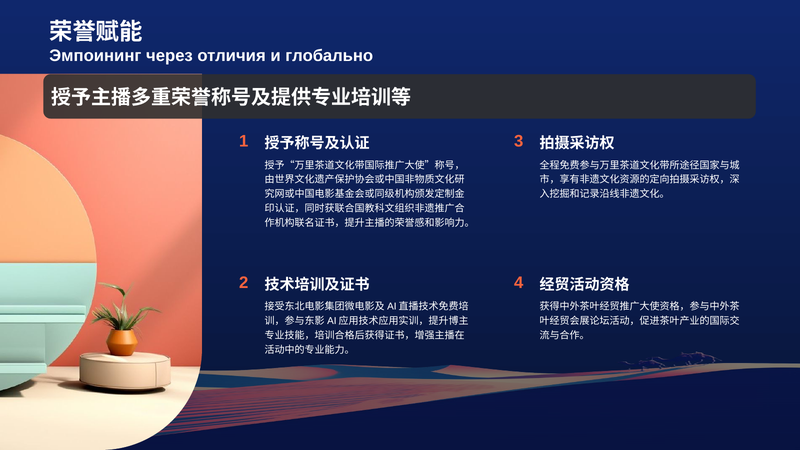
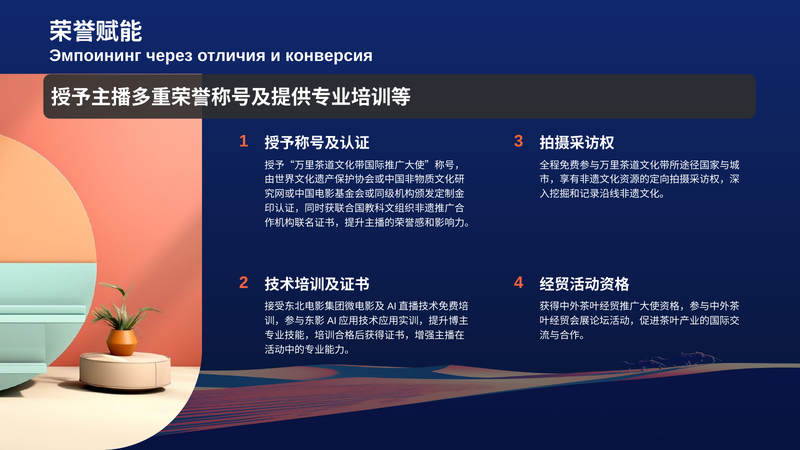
глобально: глобально -> конверсия
